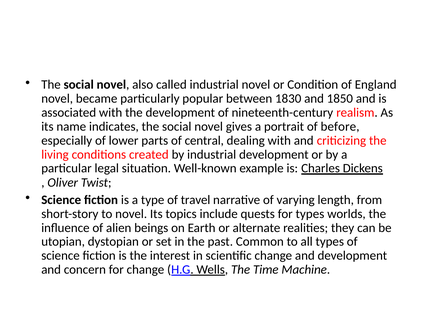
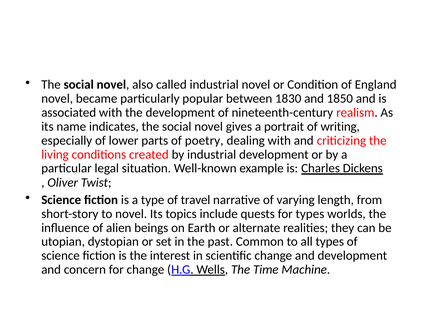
before: before -> writing
central: central -> poetry
